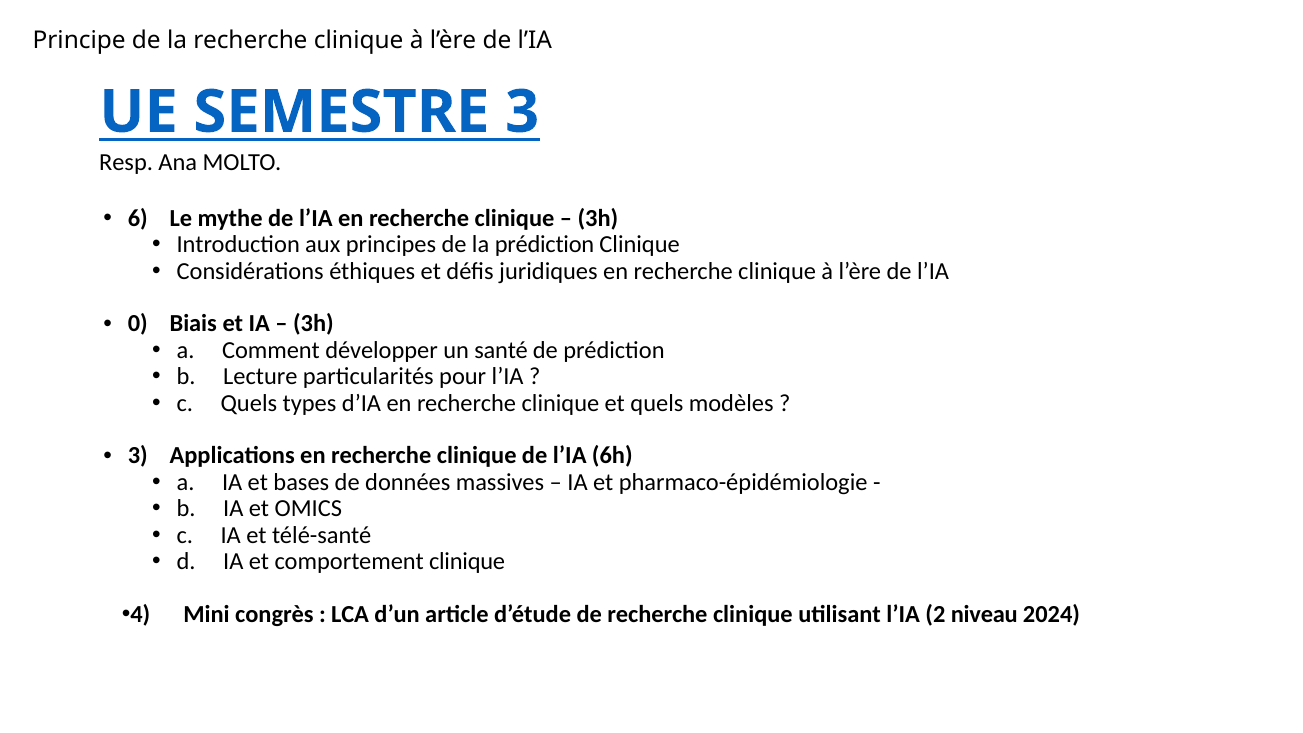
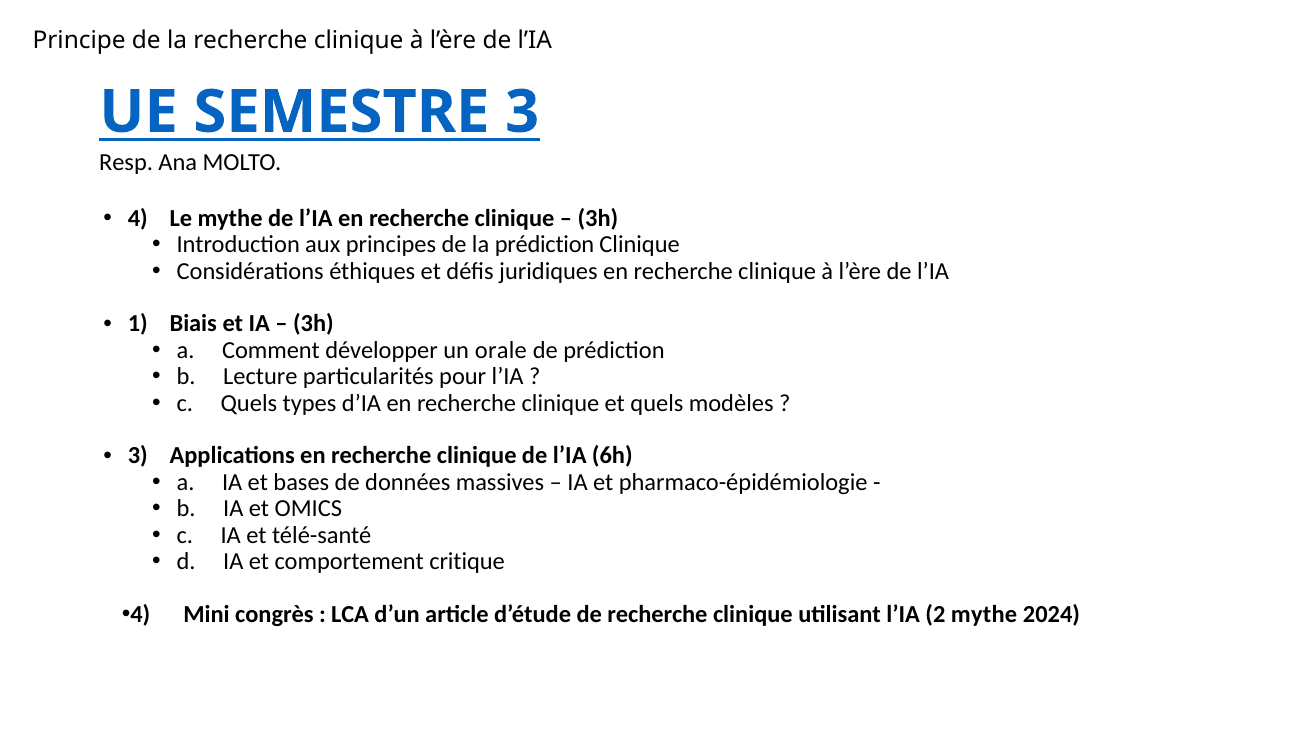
6: 6 -> 4
0: 0 -> 1
santé: santé -> orale
comportement clinique: clinique -> critique
2 niveau: niveau -> mythe
